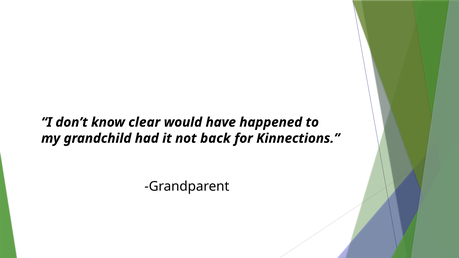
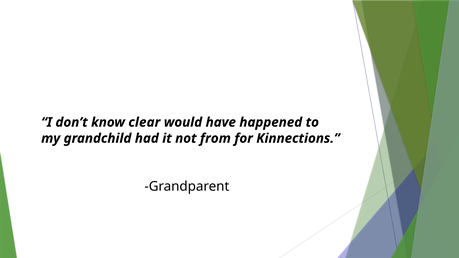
back: back -> from
